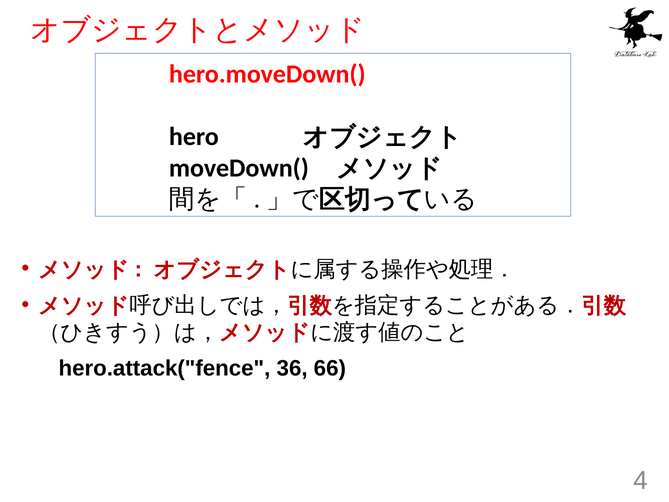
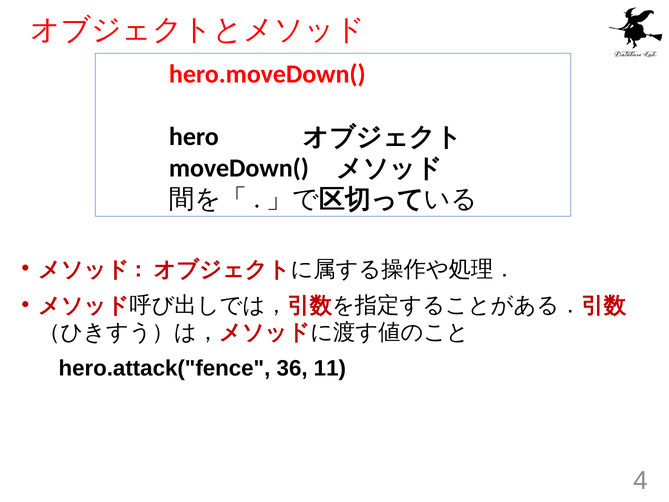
66: 66 -> 11
